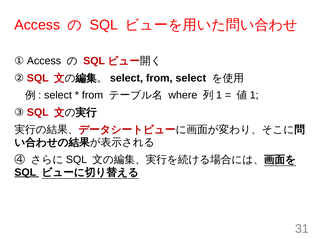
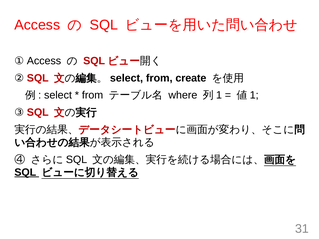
from select: select -> create
